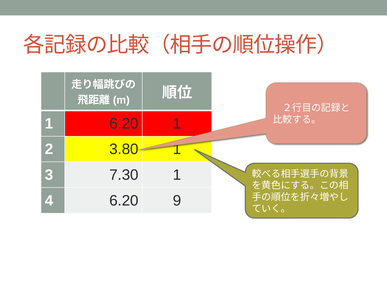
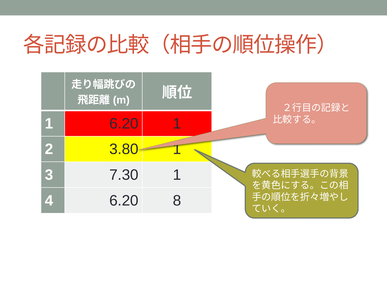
9: 9 -> 8
